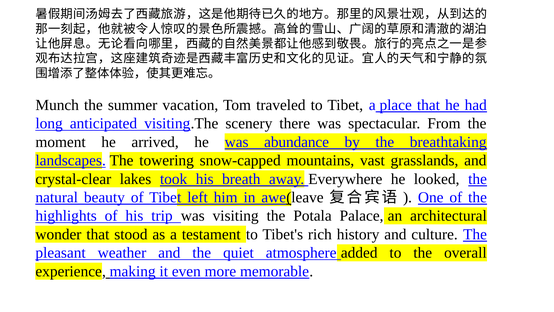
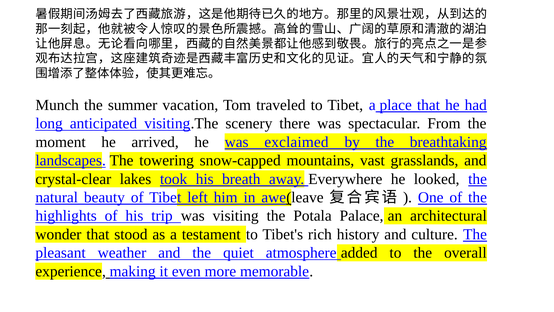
abundance: abundance -> exclaimed
